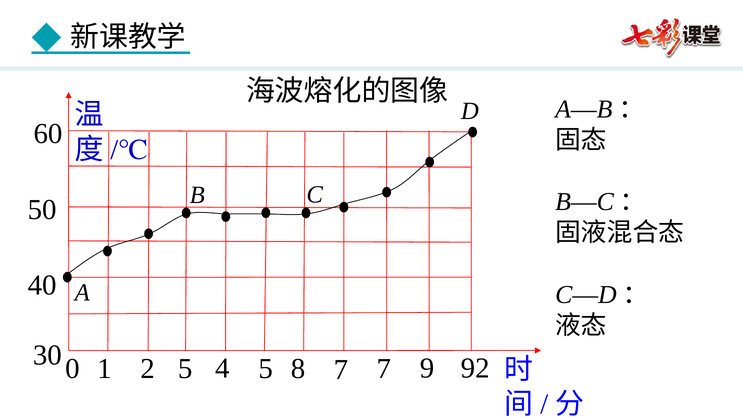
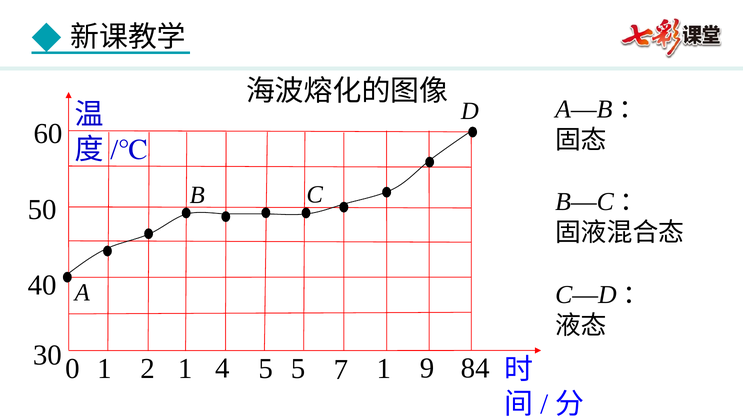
2 5: 5 -> 1
5 8: 8 -> 5
7 7: 7 -> 1
92: 92 -> 84
